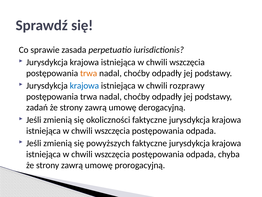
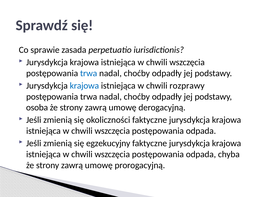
trwa at (89, 73) colour: orange -> blue
zadań: zadań -> osoba
powyższych: powyższych -> egzekucyjny
